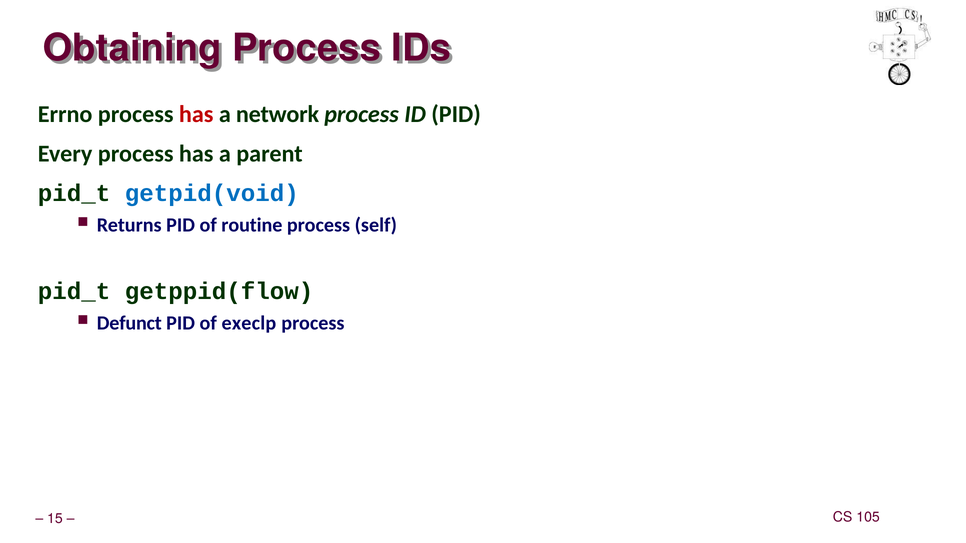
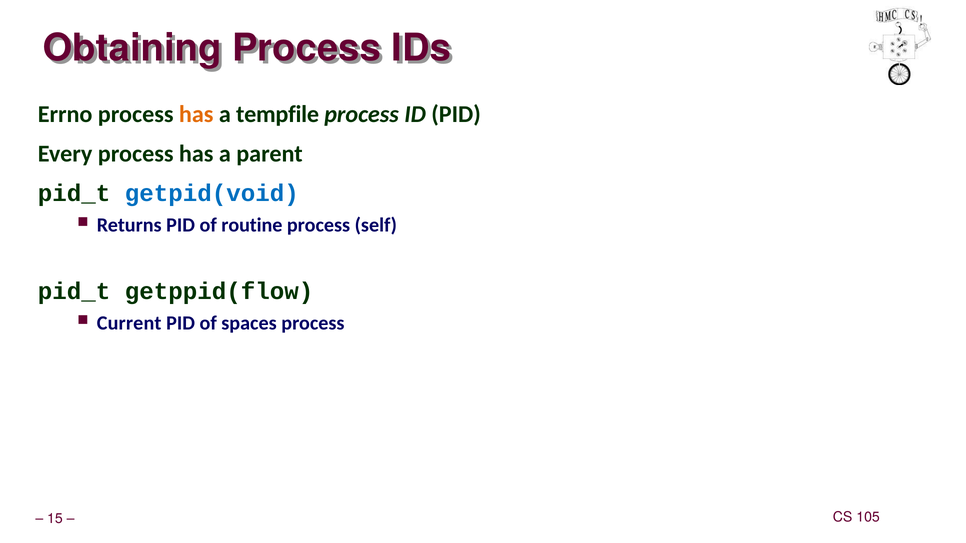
has at (196, 114) colour: red -> orange
network: network -> tempfile
Defunct: Defunct -> Current
execlp: execlp -> spaces
